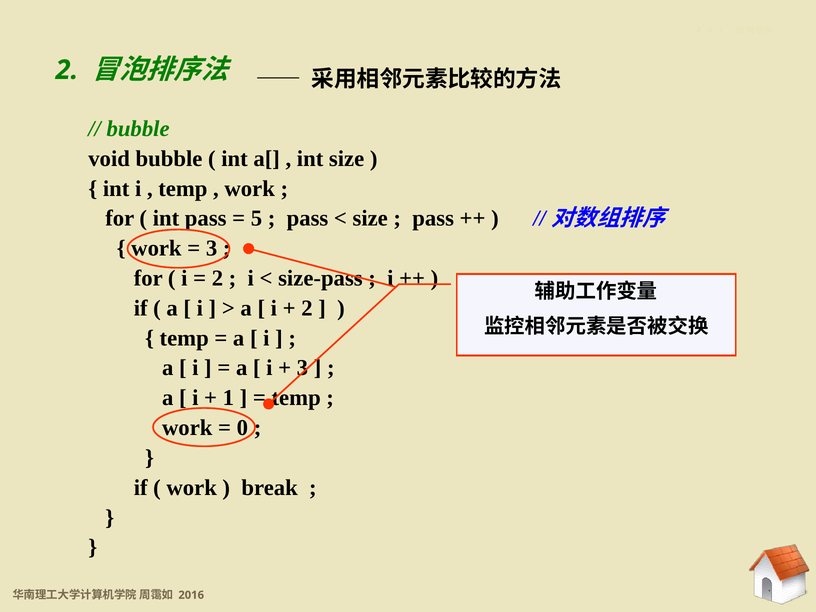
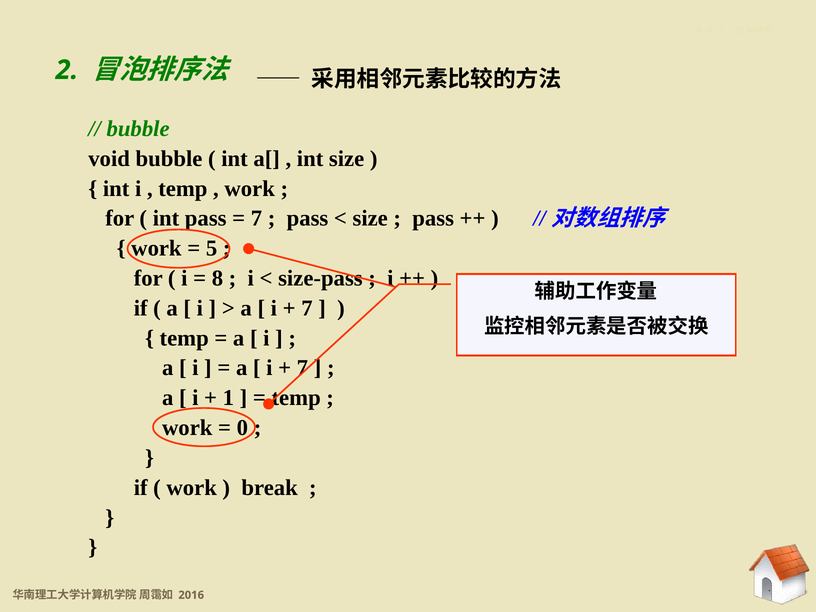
5 at (256, 218): 5 -> 7
3 at (212, 248): 3 -> 5
2 at (217, 278): 2 -> 8
2 at (307, 308): 2 -> 7
3 at (302, 368): 3 -> 7
